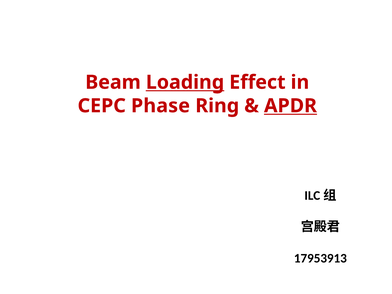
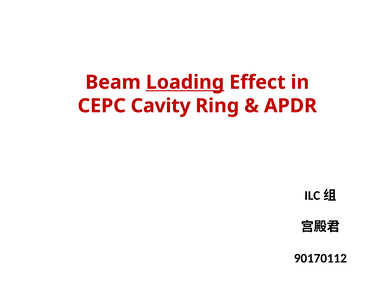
Phase: Phase -> Cavity
APDR underline: present -> none
17953913: 17953913 -> 90170112
